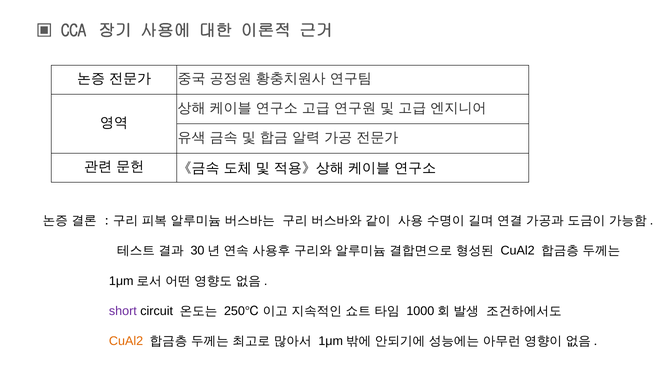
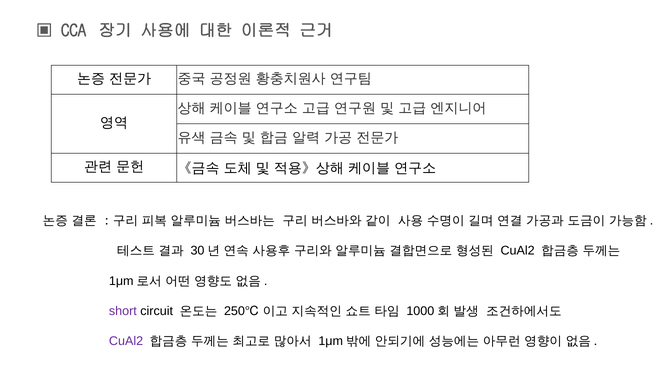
CuAl2 at (126, 341) colour: orange -> purple
